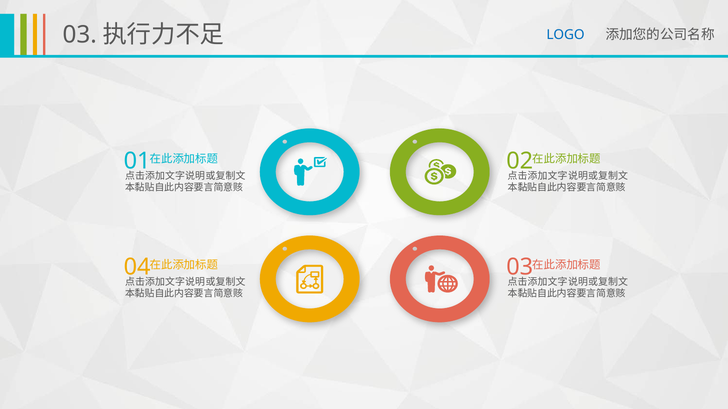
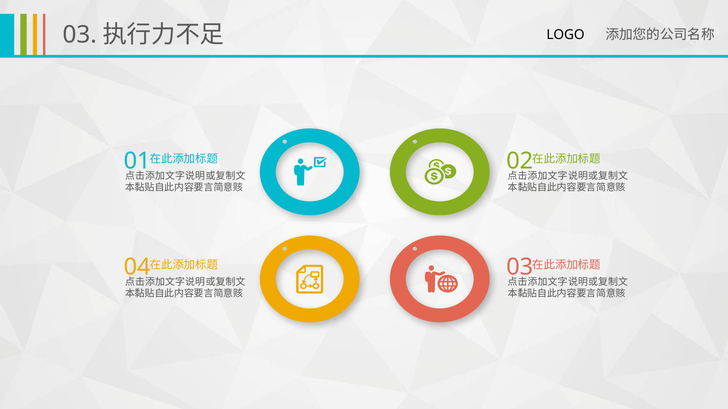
LOGO colour: blue -> black
